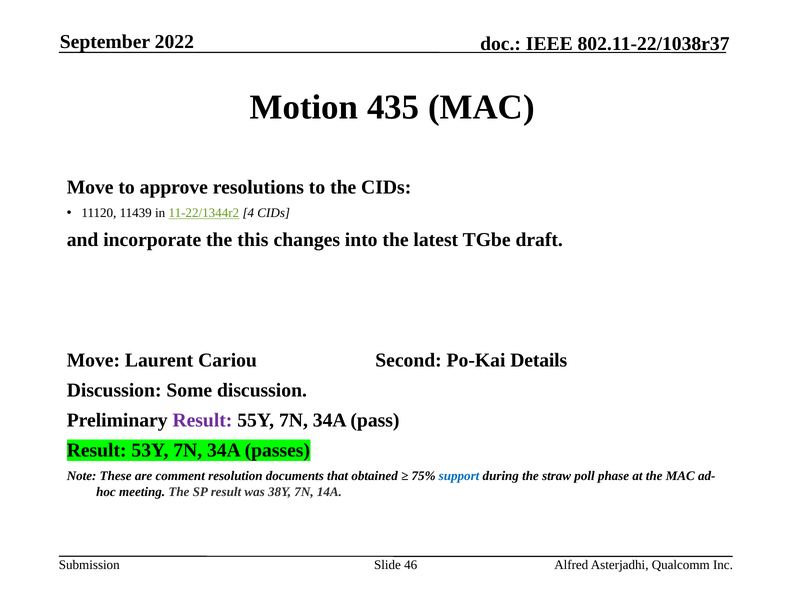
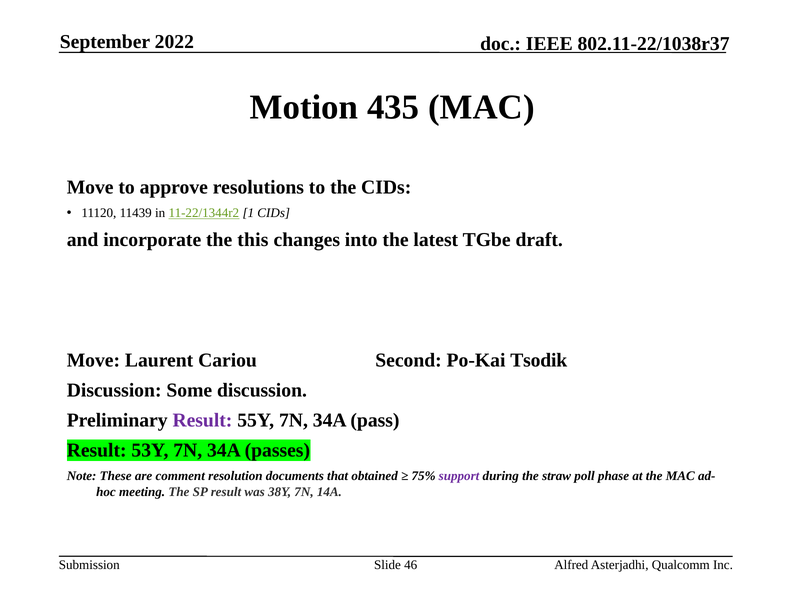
4: 4 -> 1
Details: Details -> Tsodik
support colour: blue -> purple
